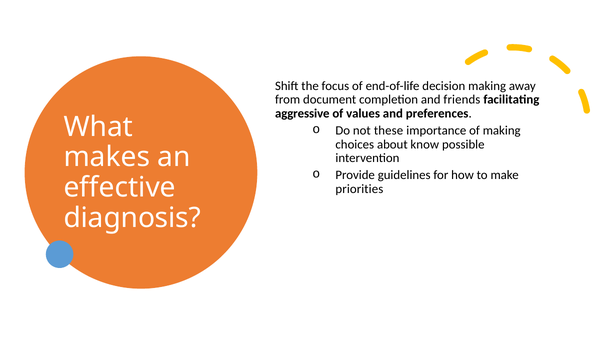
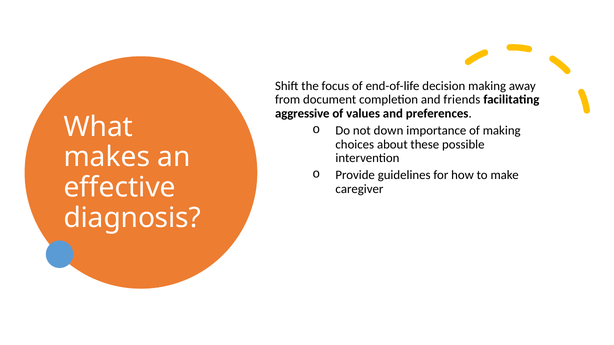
these: these -> down
know: know -> these
priorities: priorities -> caregiver
